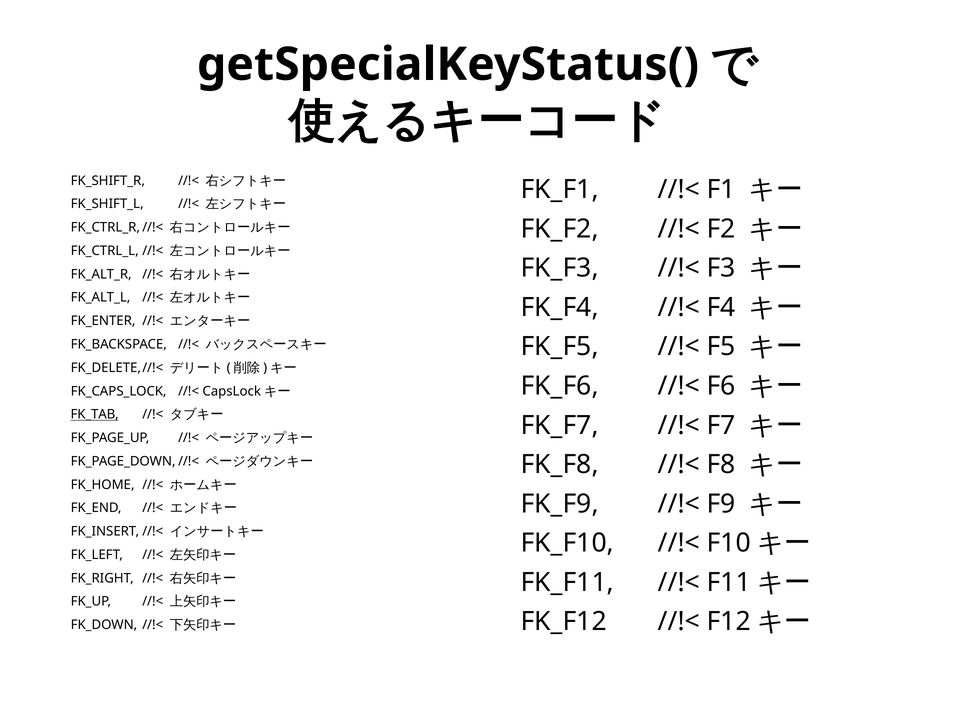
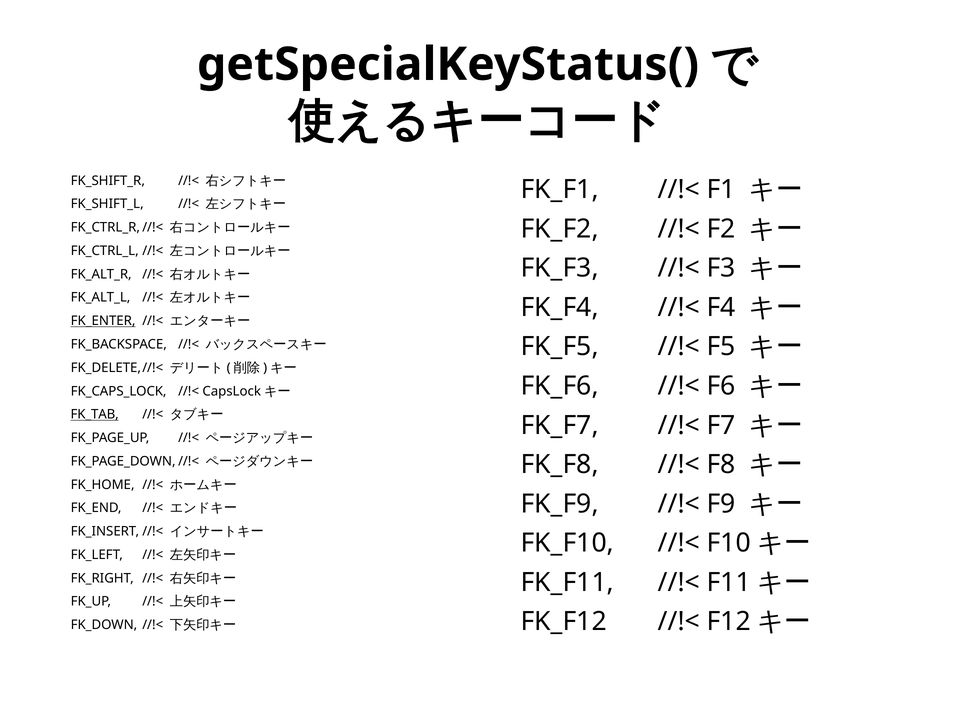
FK_ENTER underline: none -> present
